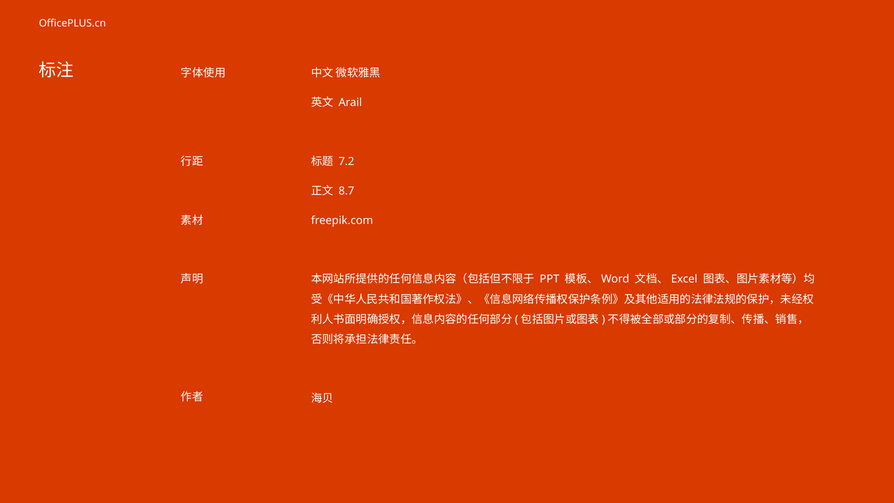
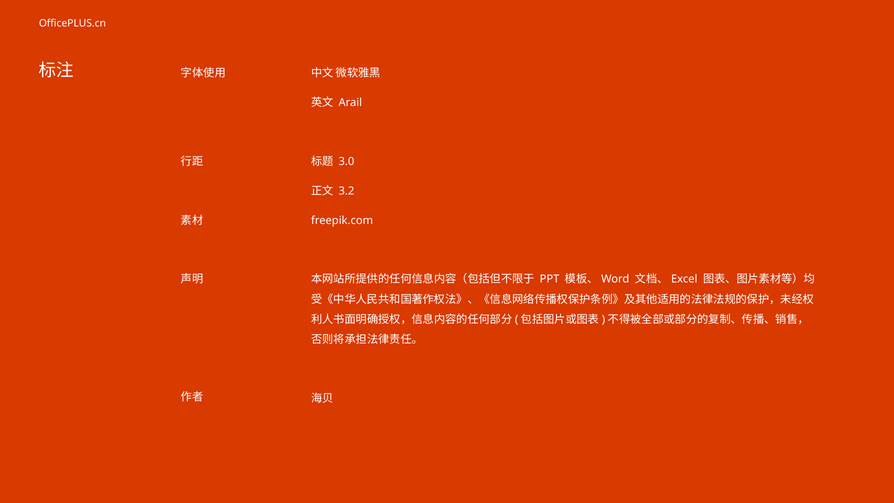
7.2: 7.2 -> 3.0
8.7: 8.7 -> 3.2
